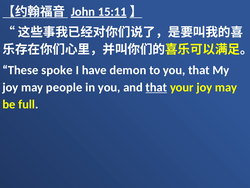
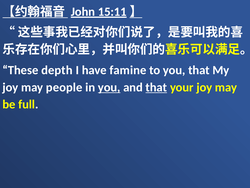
spoke: spoke -> depth
demon: demon -> famine
you at (109, 87) underline: none -> present
